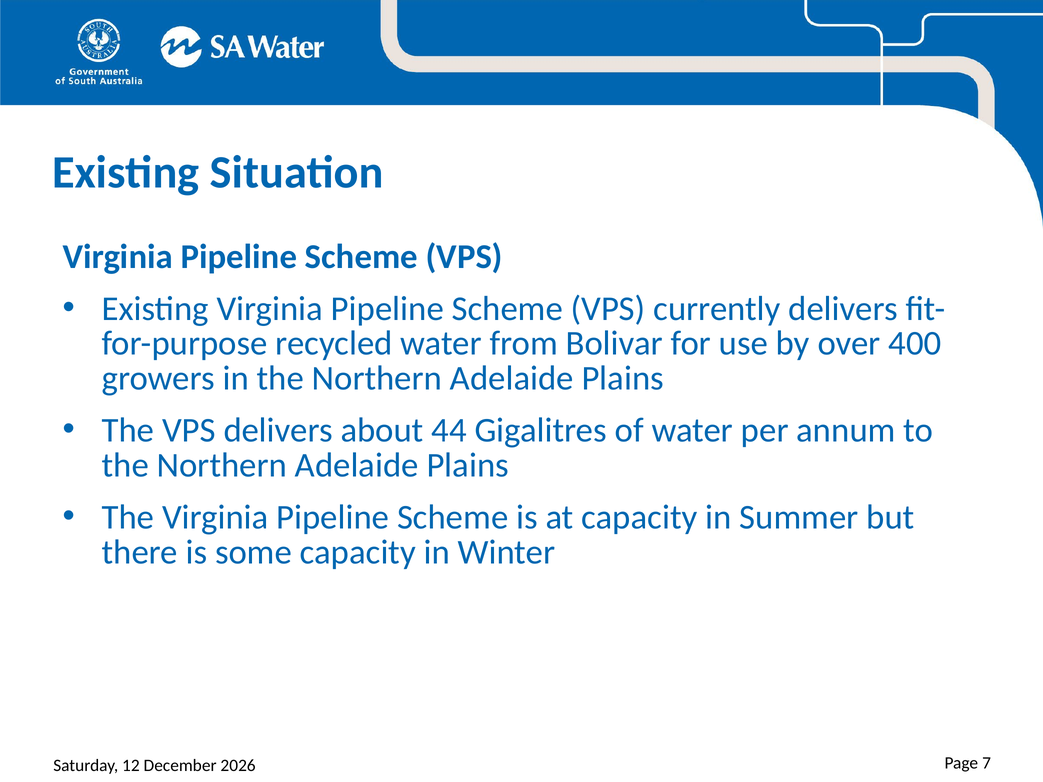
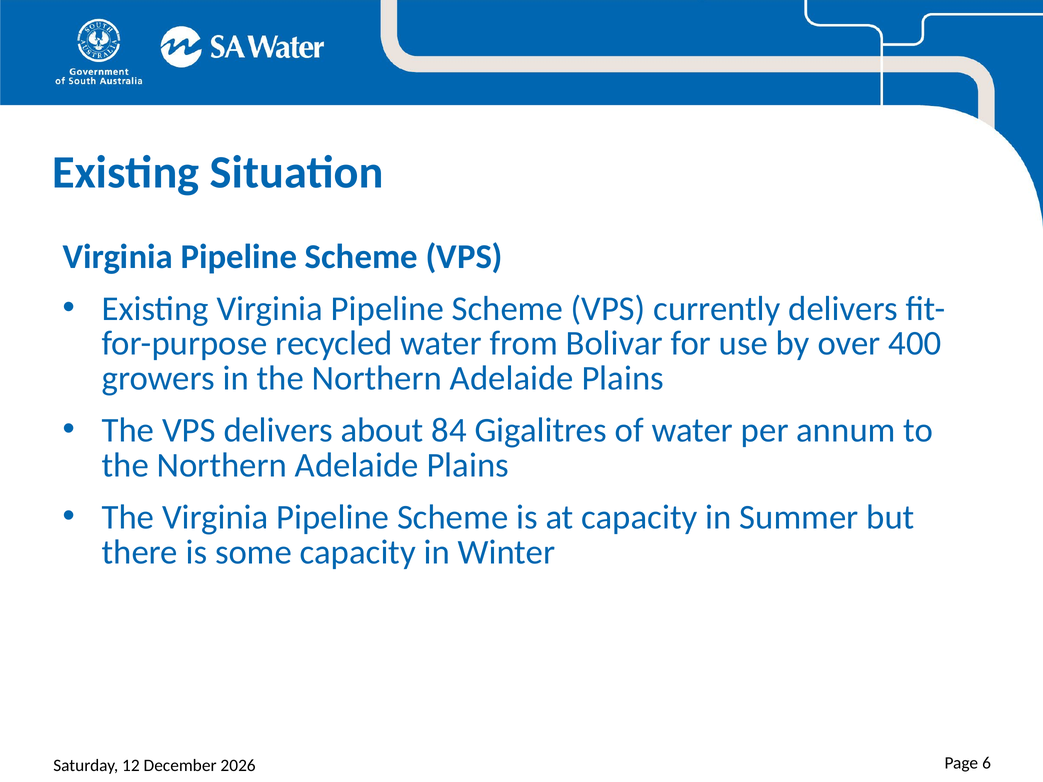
44: 44 -> 84
7: 7 -> 6
